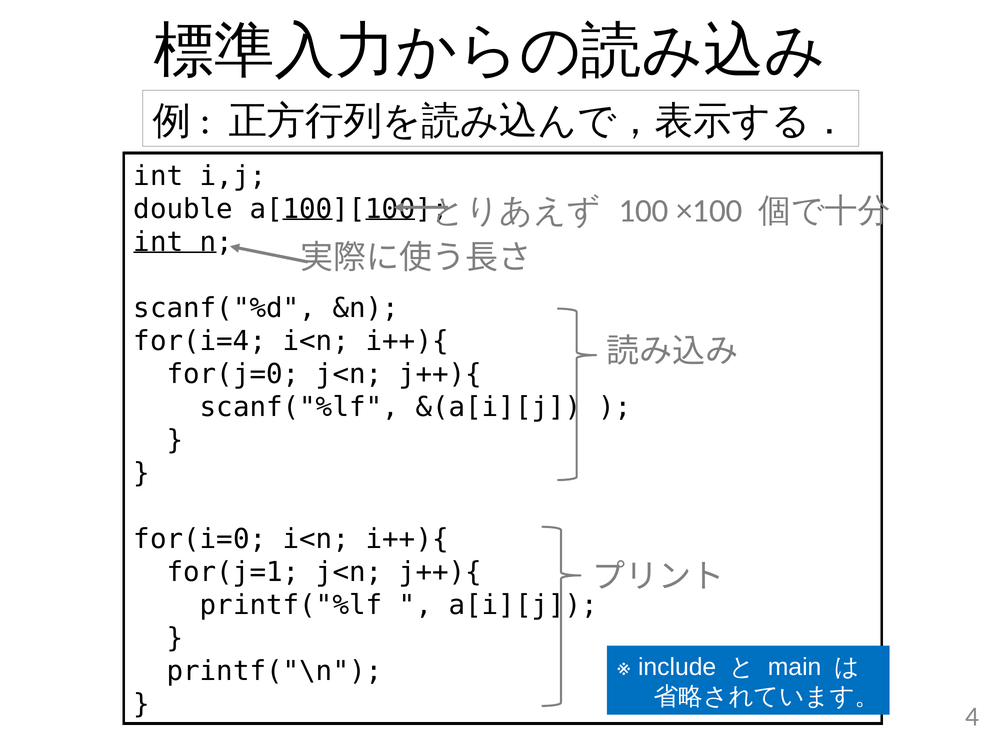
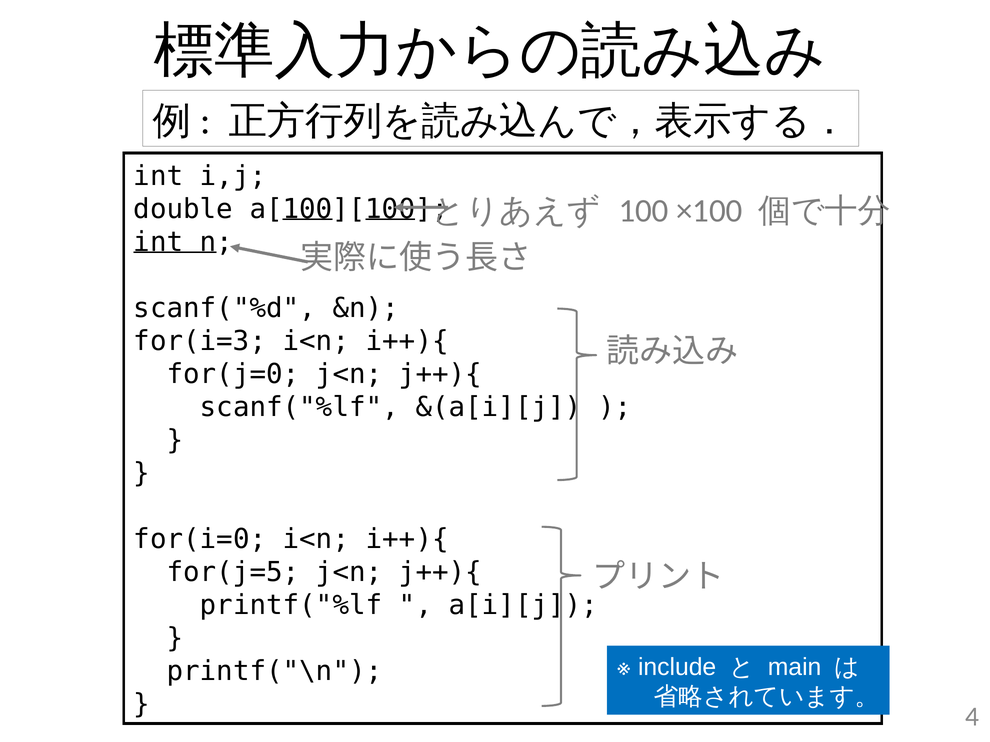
for(i=4: for(i=4 -> for(i=3
for(j=1: for(j=1 -> for(j=5
